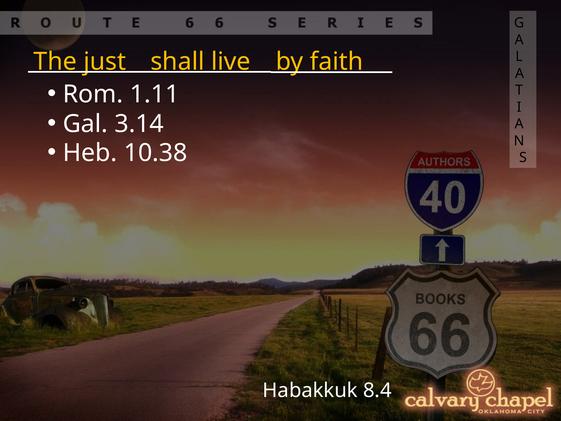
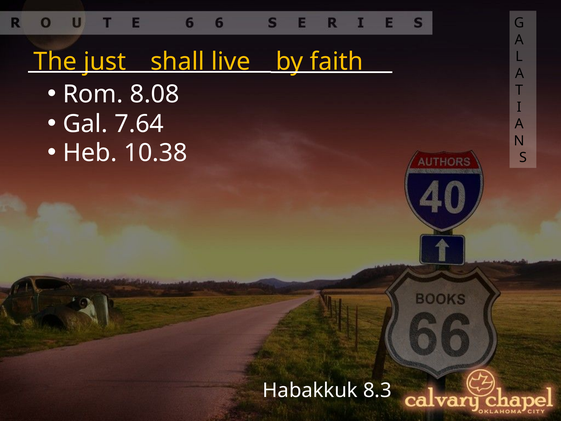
1.11: 1.11 -> 8.08
3.14: 3.14 -> 7.64
8.4: 8.4 -> 8.3
